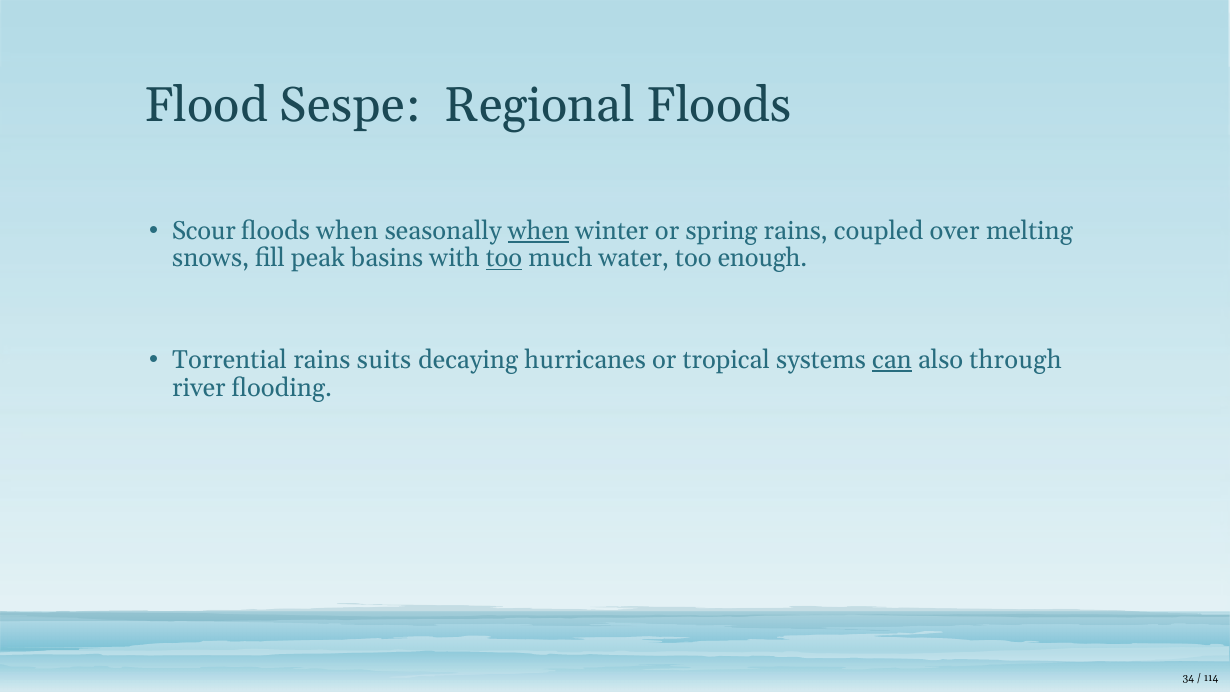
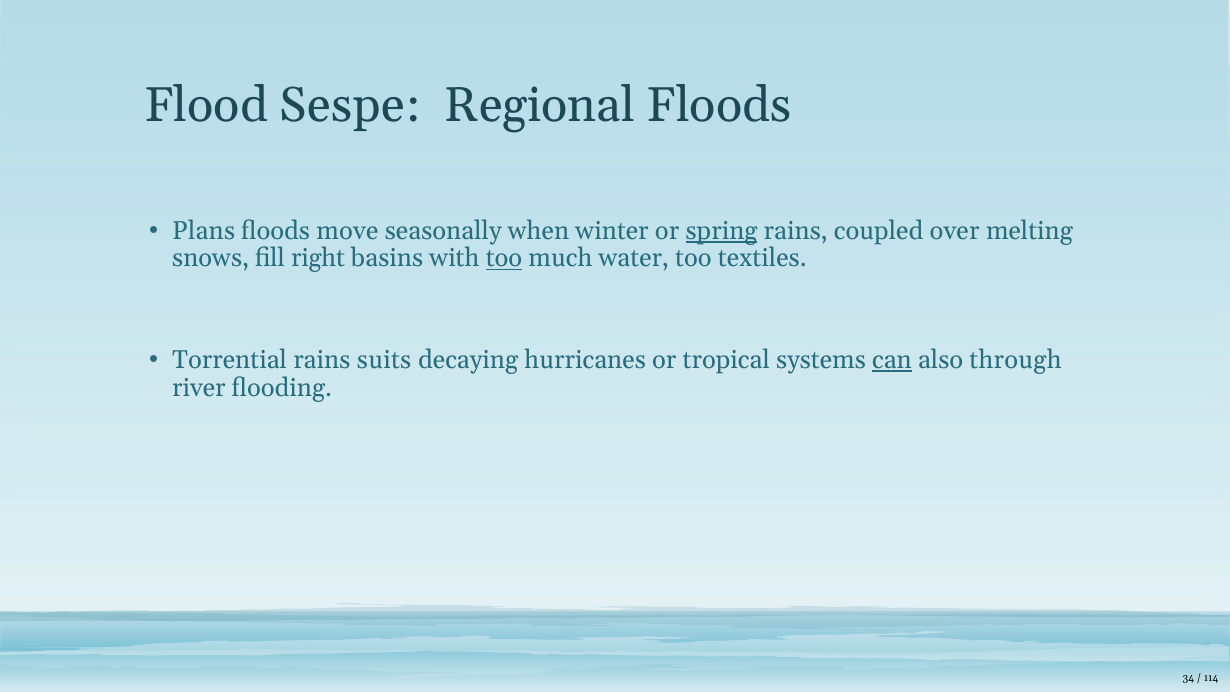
Scour: Scour -> Plans
floods when: when -> move
when at (538, 231) underline: present -> none
spring underline: none -> present
peak: peak -> right
enough: enough -> textiles
